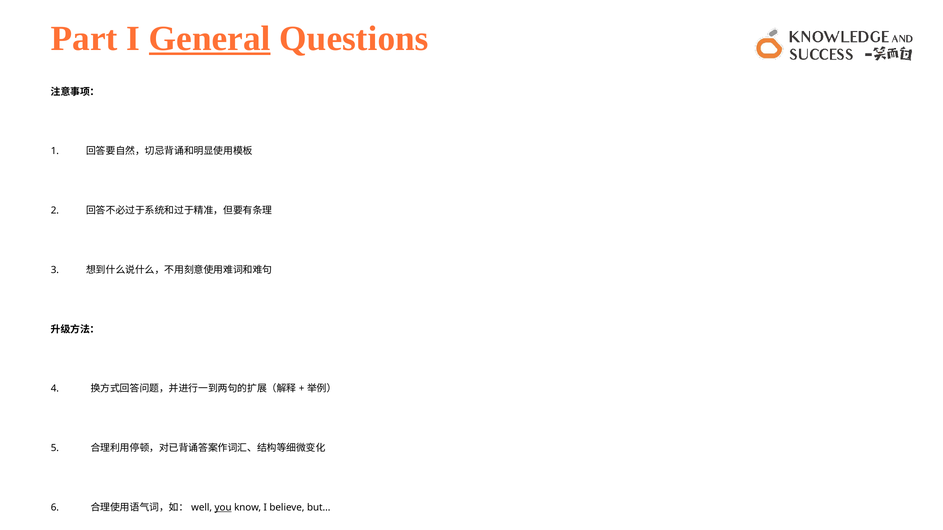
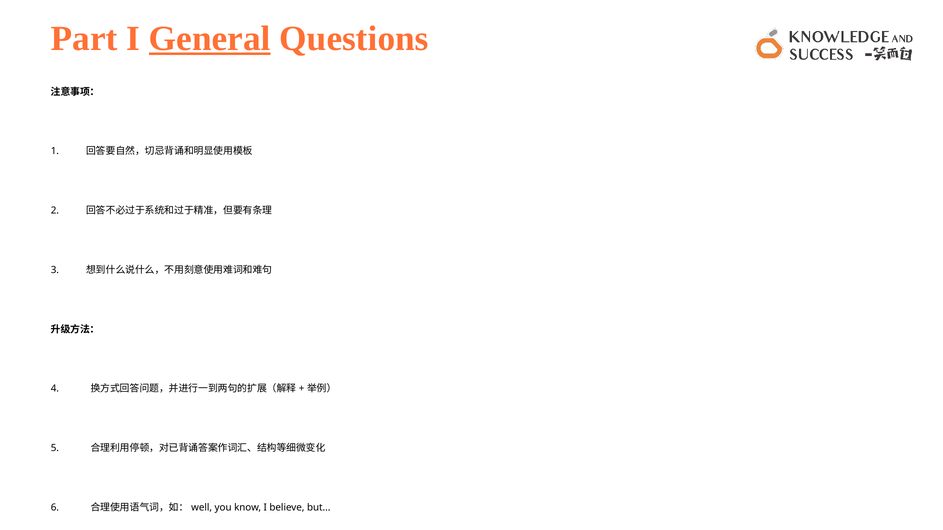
you underline: present -> none
